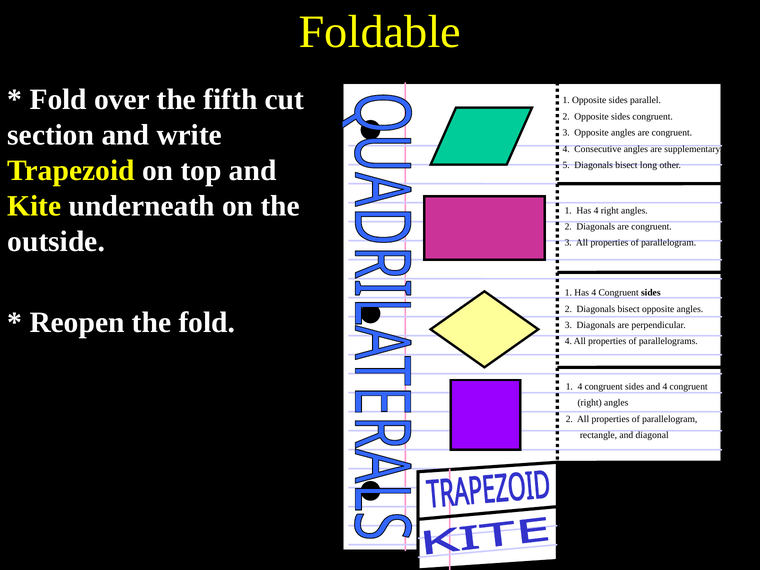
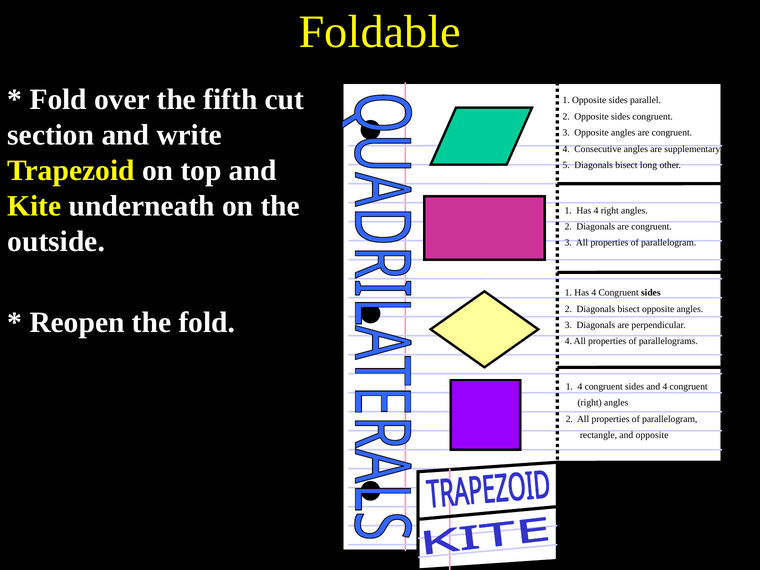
and diagonal: diagonal -> opposite
